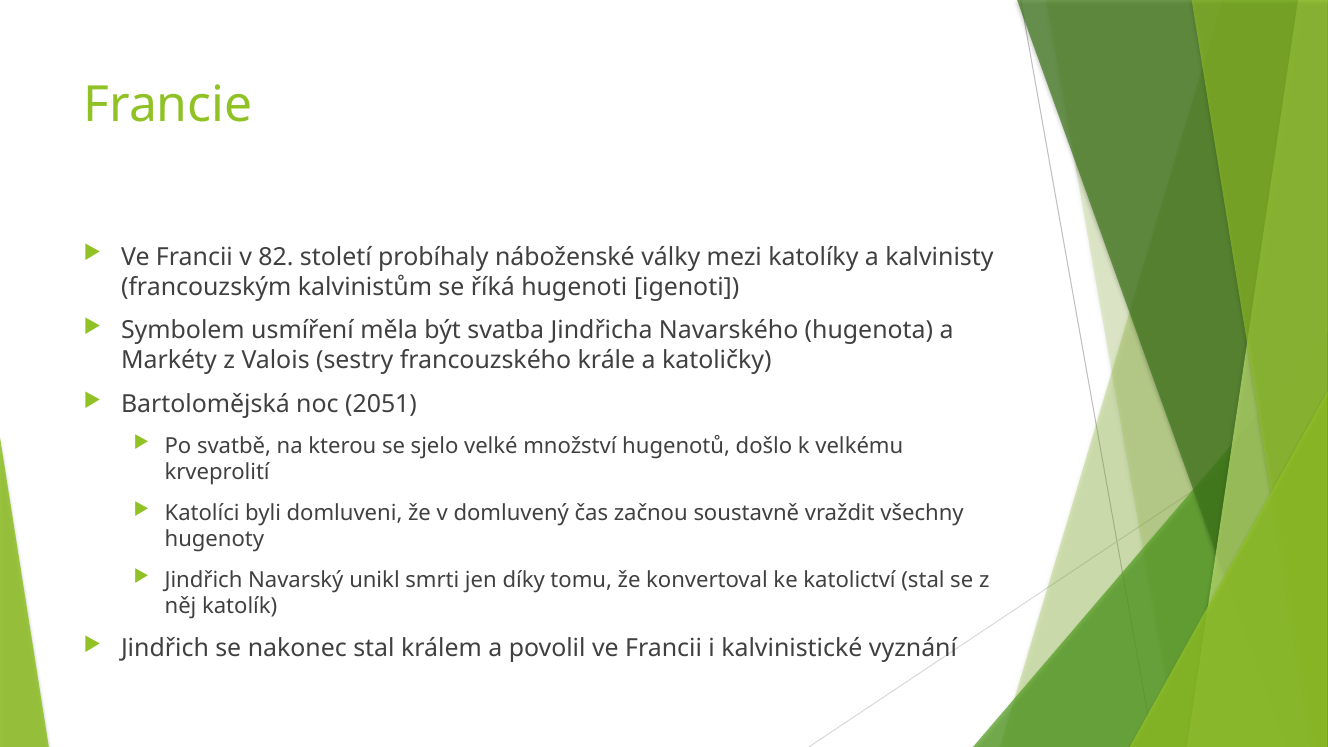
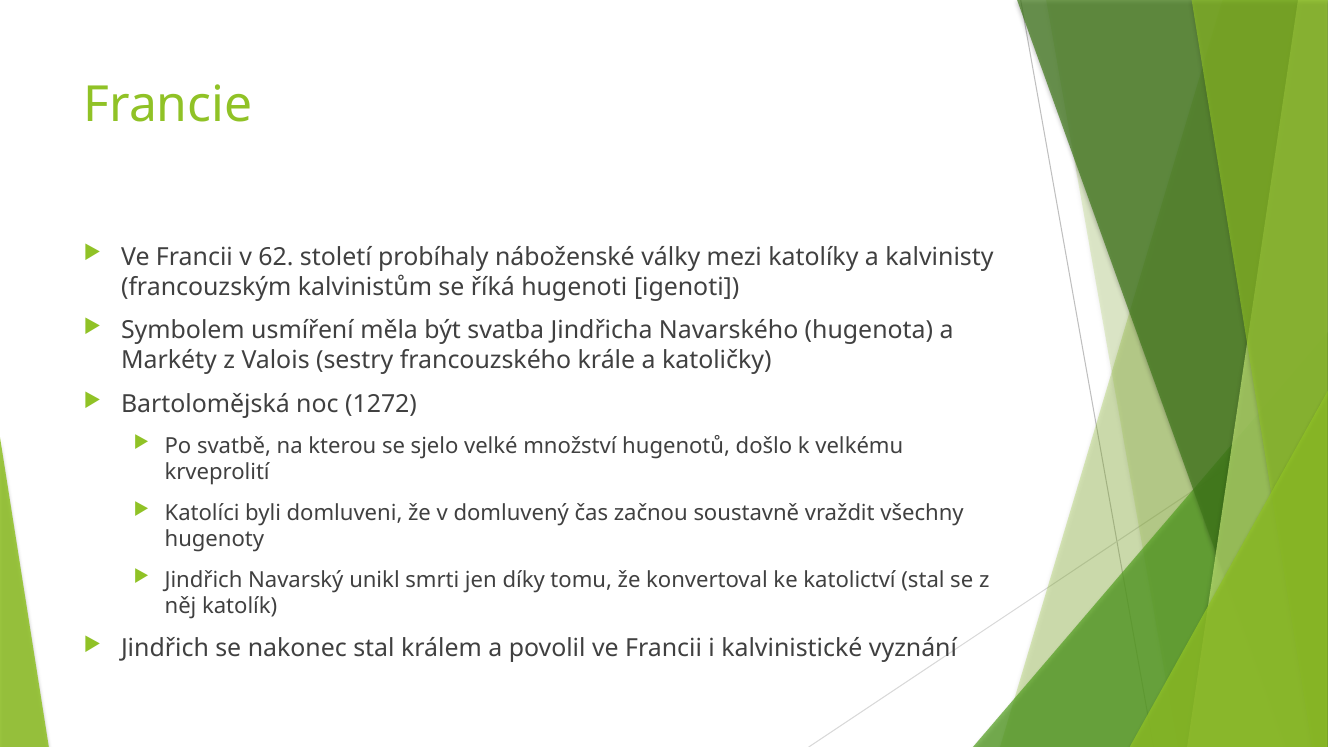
82: 82 -> 62
2051: 2051 -> 1272
